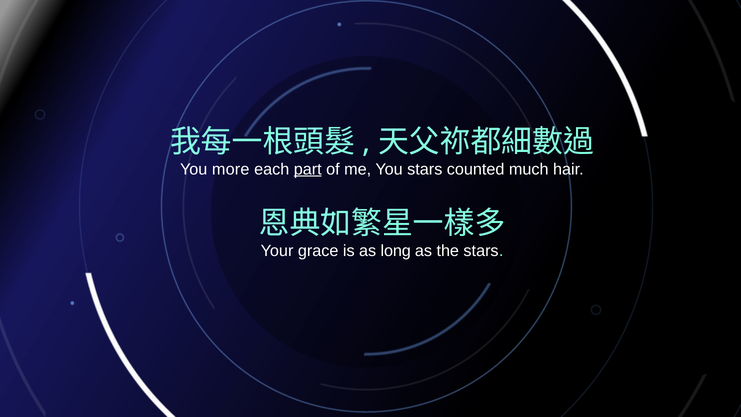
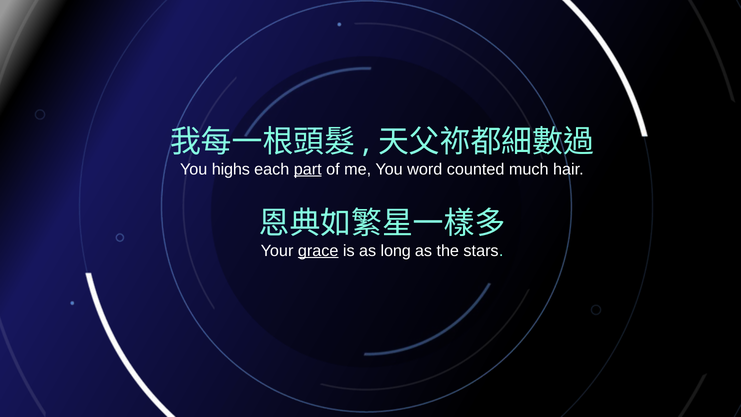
more: more -> highs
You stars: stars -> word
grace underline: none -> present
